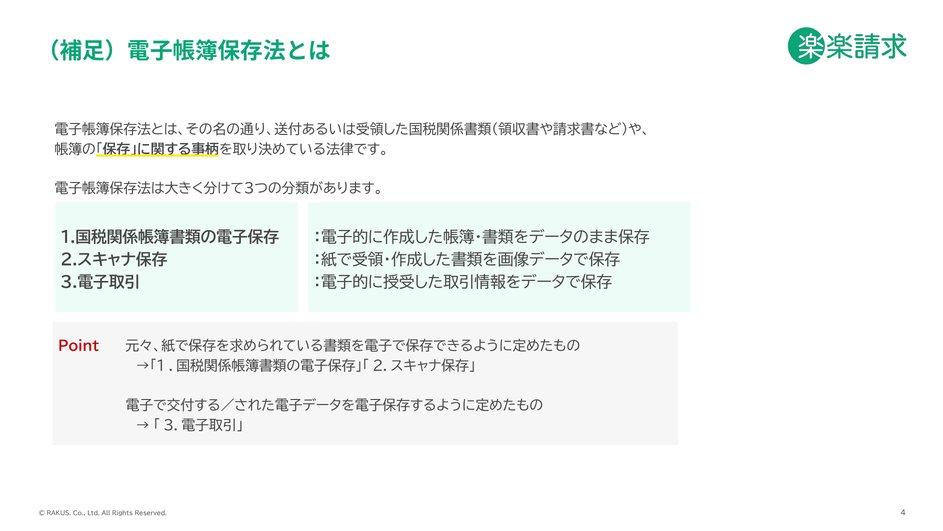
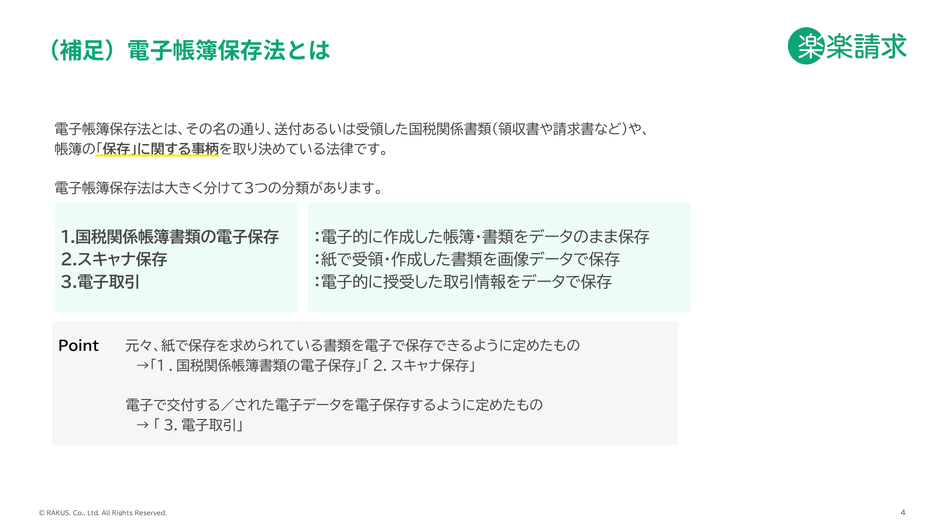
Point colour: red -> black
